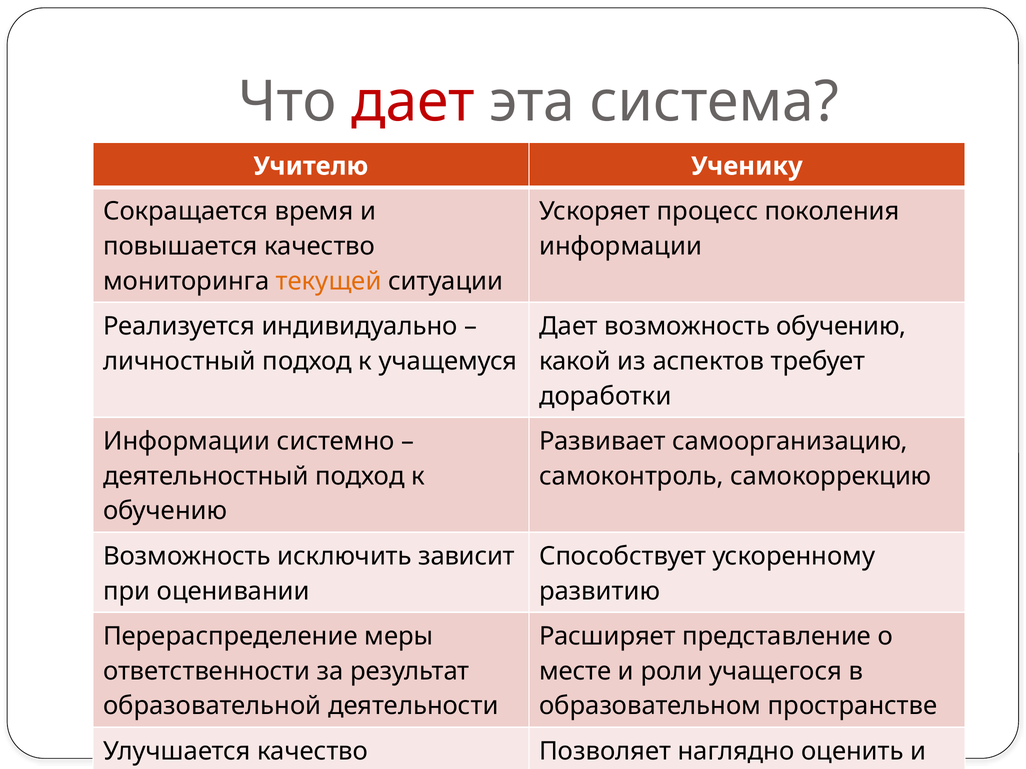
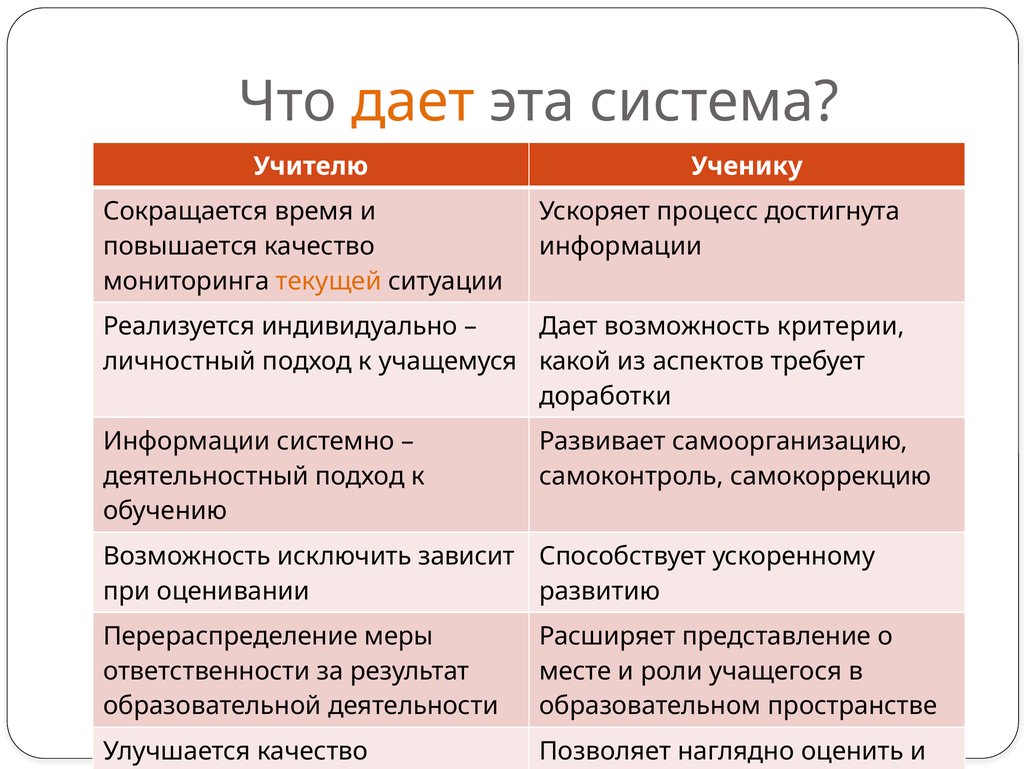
дает at (413, 102) colour: red -> orange
поколения: поколения -> достигнута
возможность обучению: обучению -> критерии
